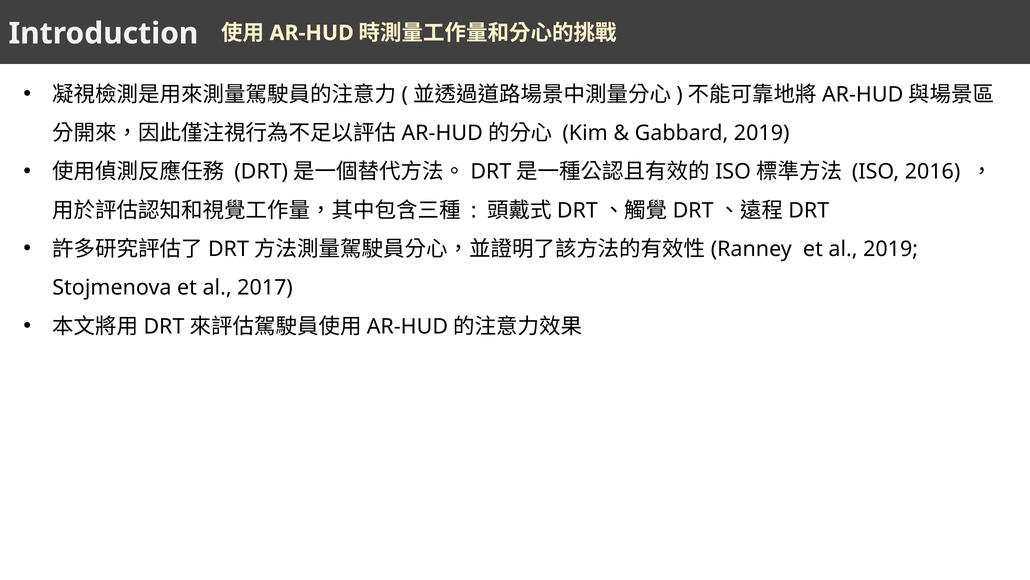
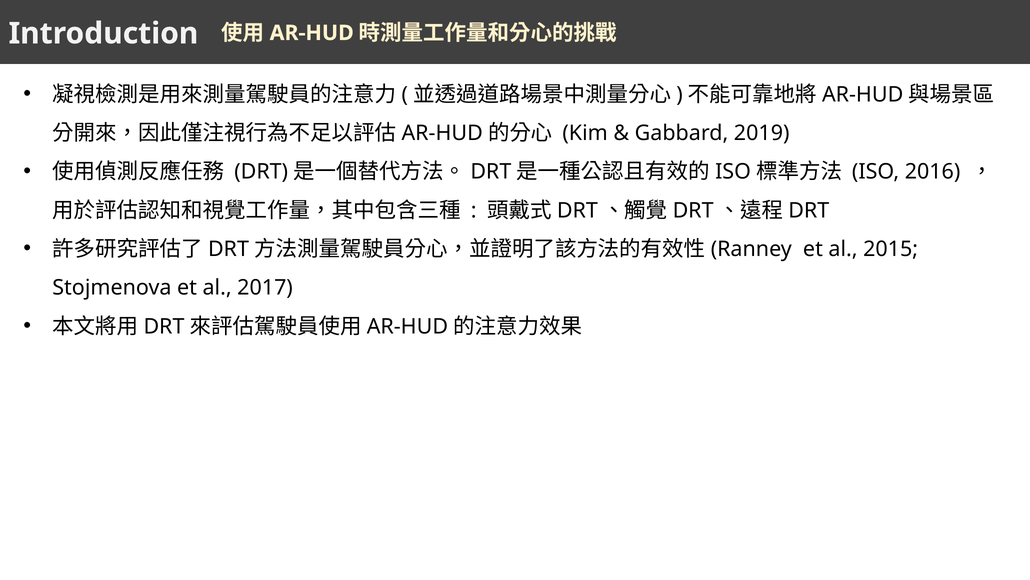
al 2019: 2019 -> 2015
